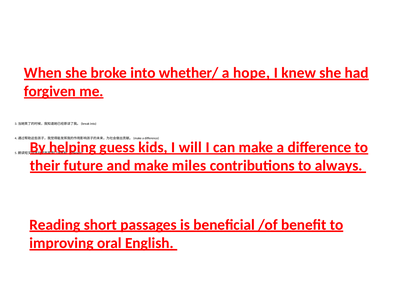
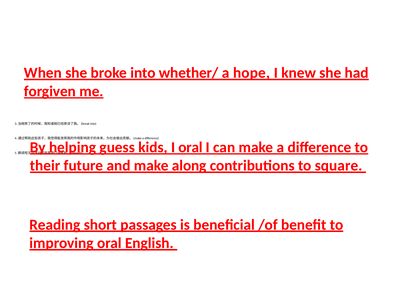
I will: will -> oral
miles: miles -> along
always: always -> square
